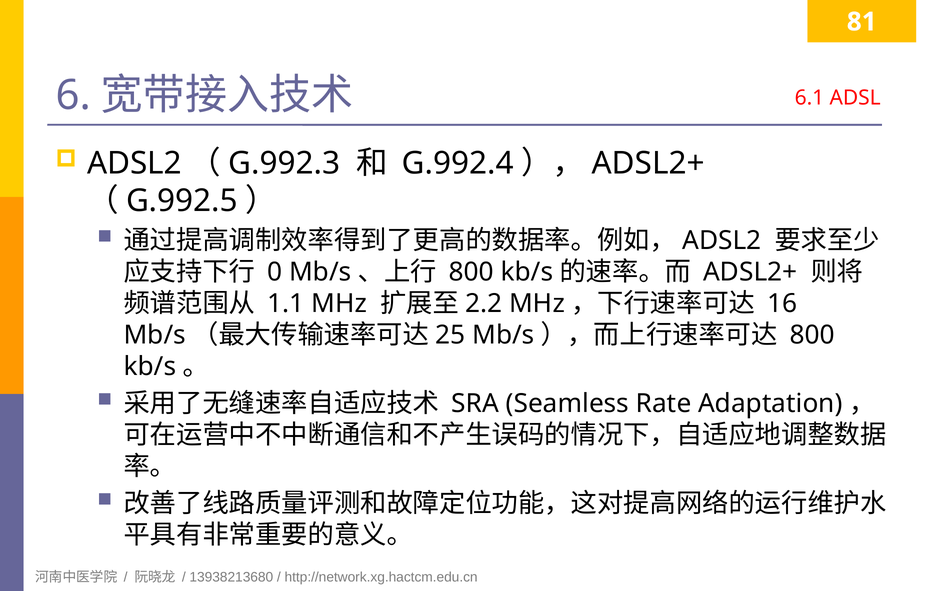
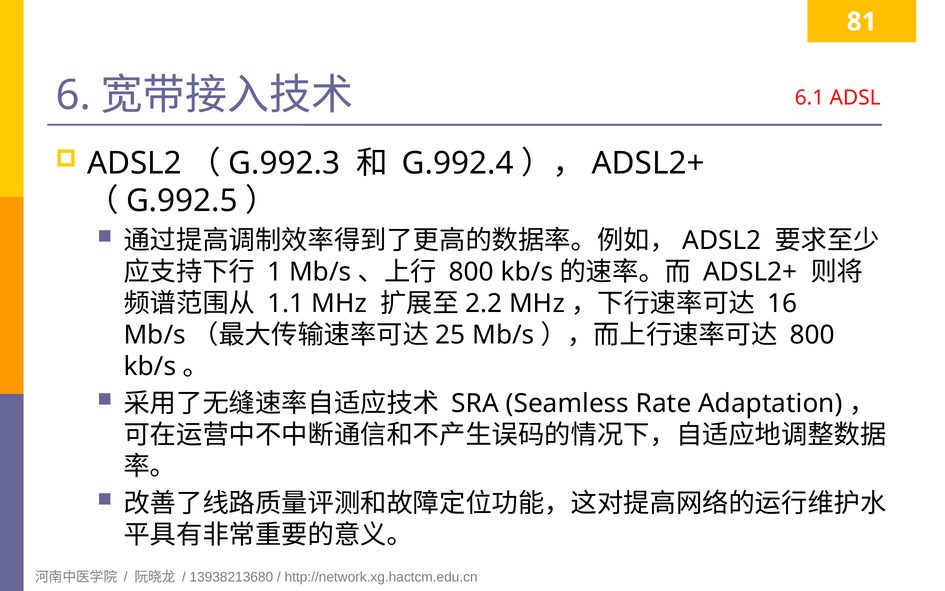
0: 0 -> 1
